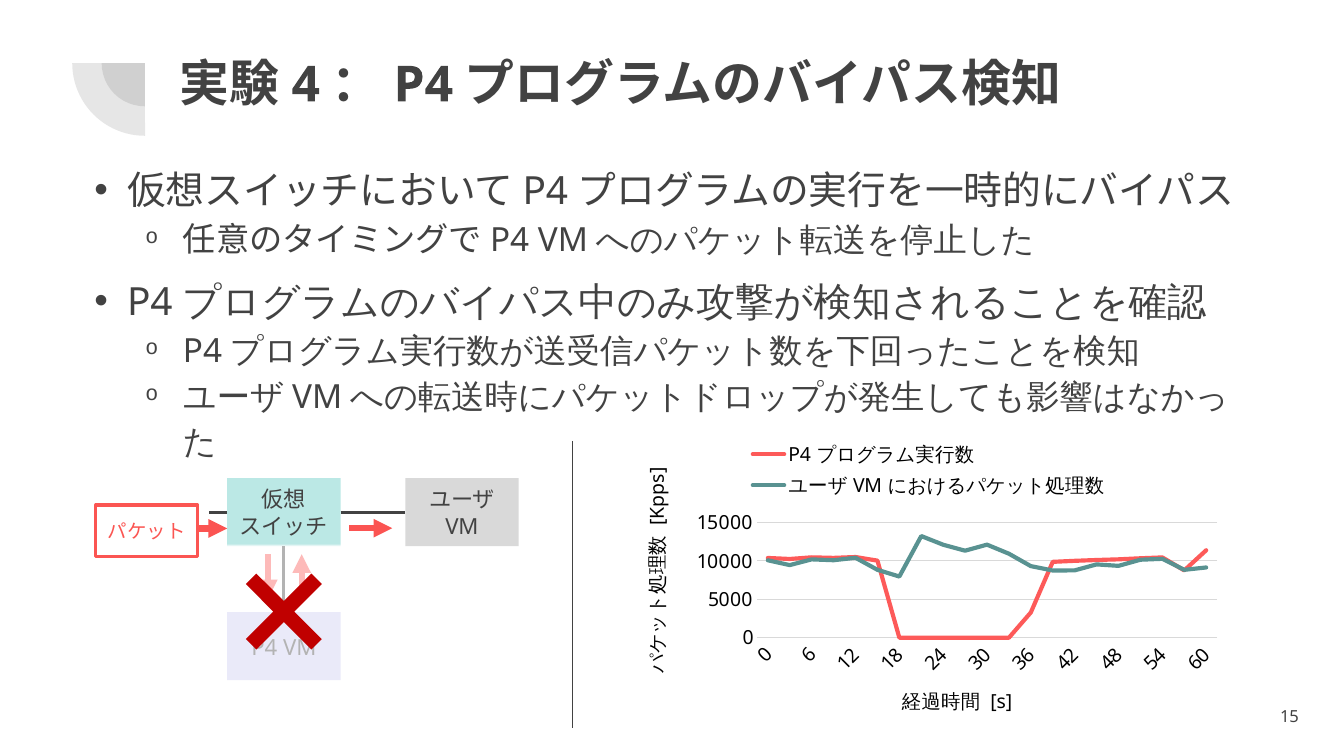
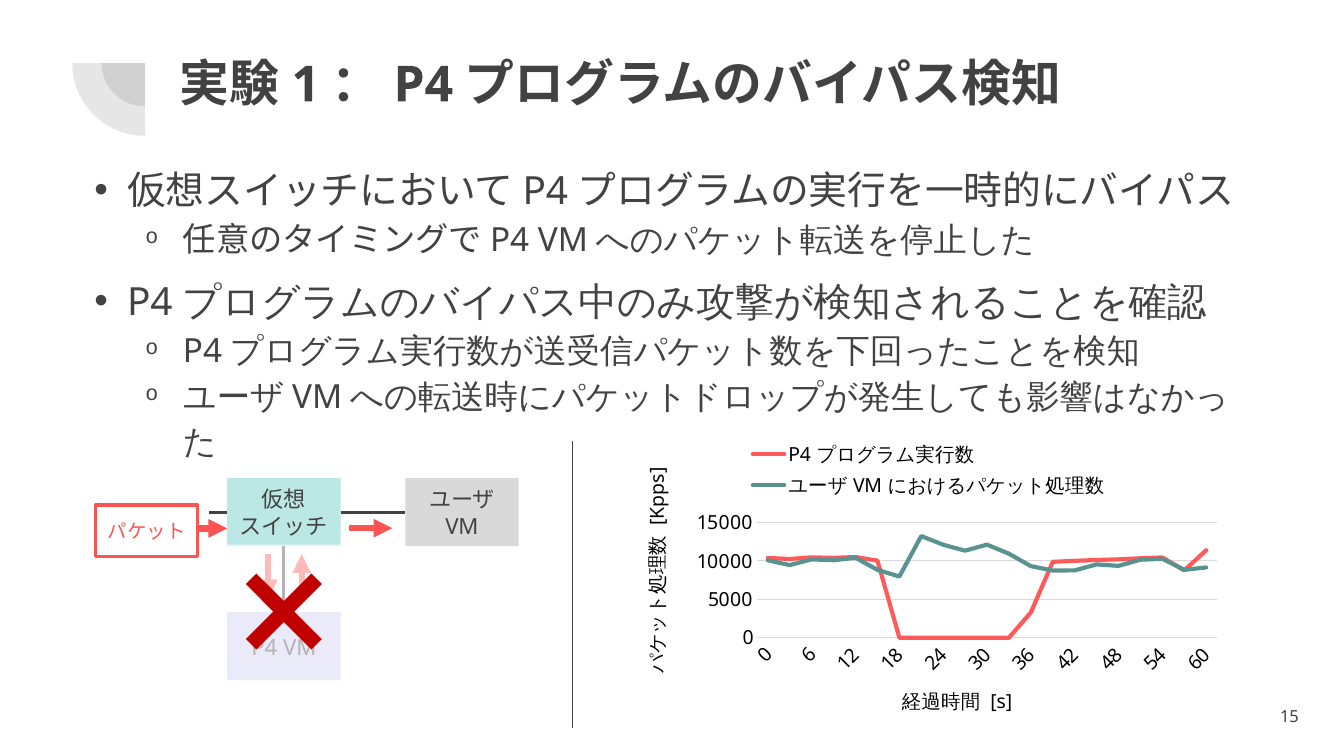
4 at (306, 85): 4 -> 1
